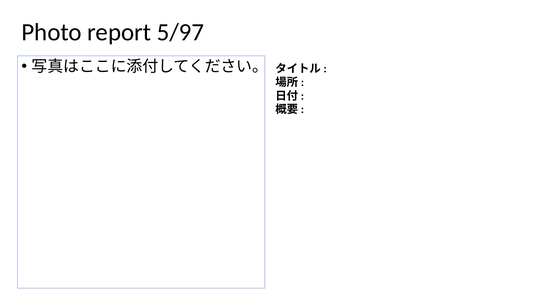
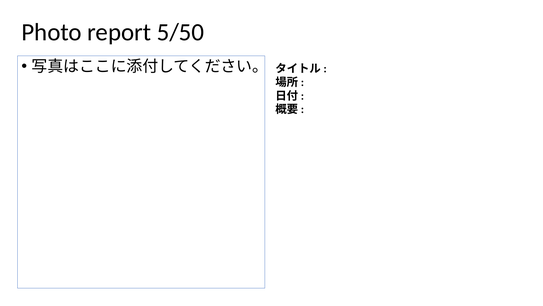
5/97: 5/97 -> 5/50
